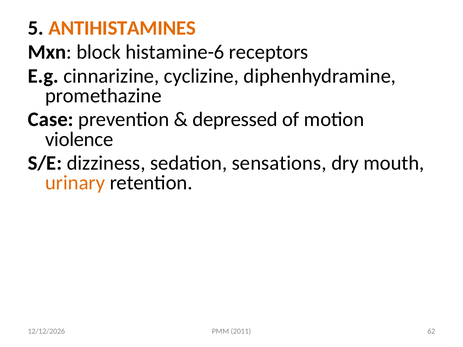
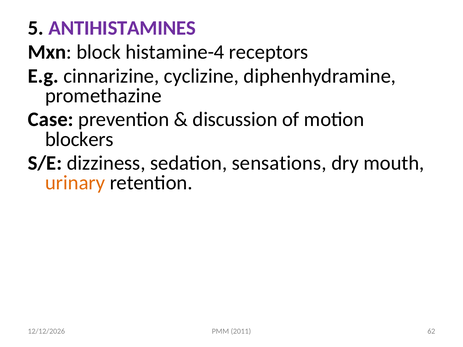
ANTIHISTAMINES colour: orange -> purple
histamine-6: histamine-6 -> histamine-4
depressed: depressed -> discussion
violence: violence -> blockers
